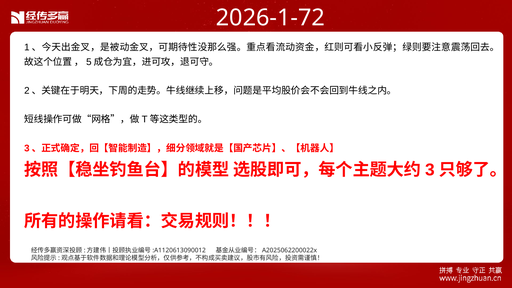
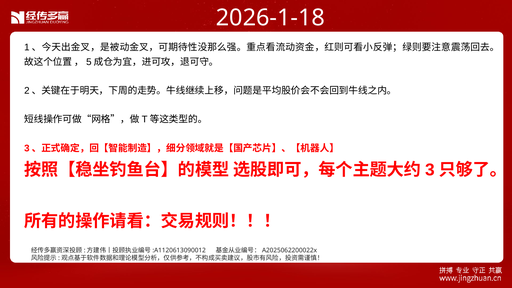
2026-1-72: 2026-1-72 -> 2026-1-18
